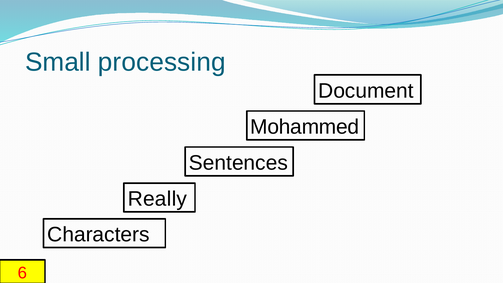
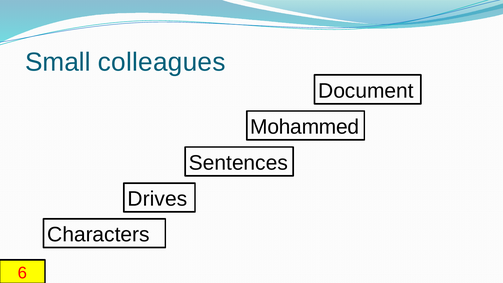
processing: processing -> colleagues
Really: Really -> Drives
